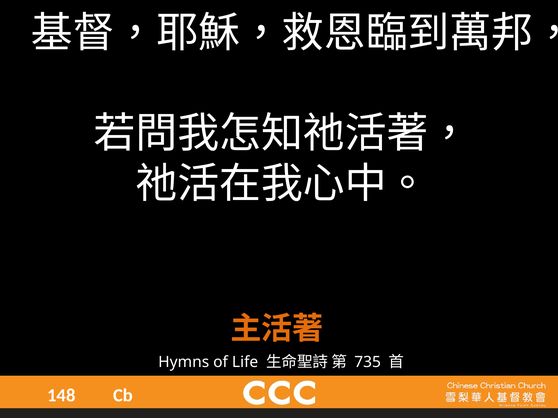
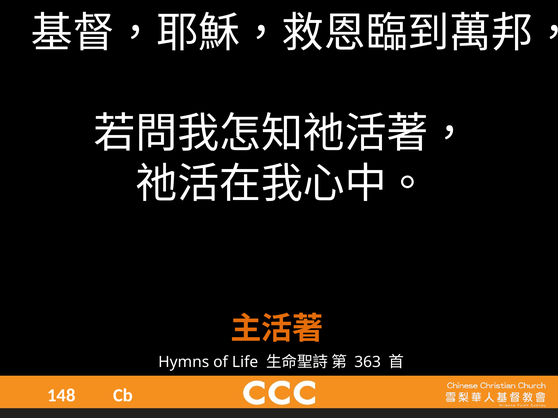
735: 735 -> 363
